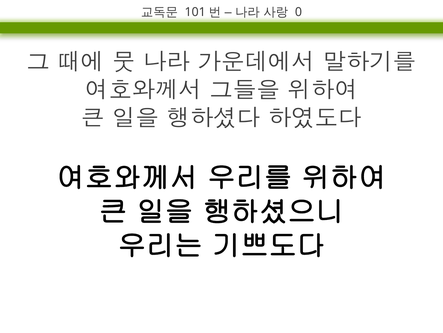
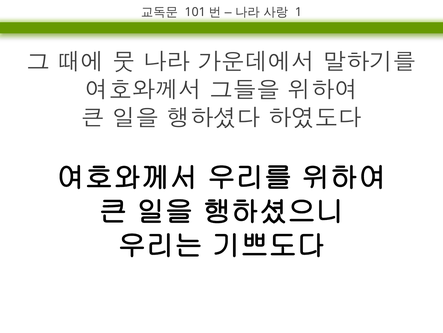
0: 0 -> 1
